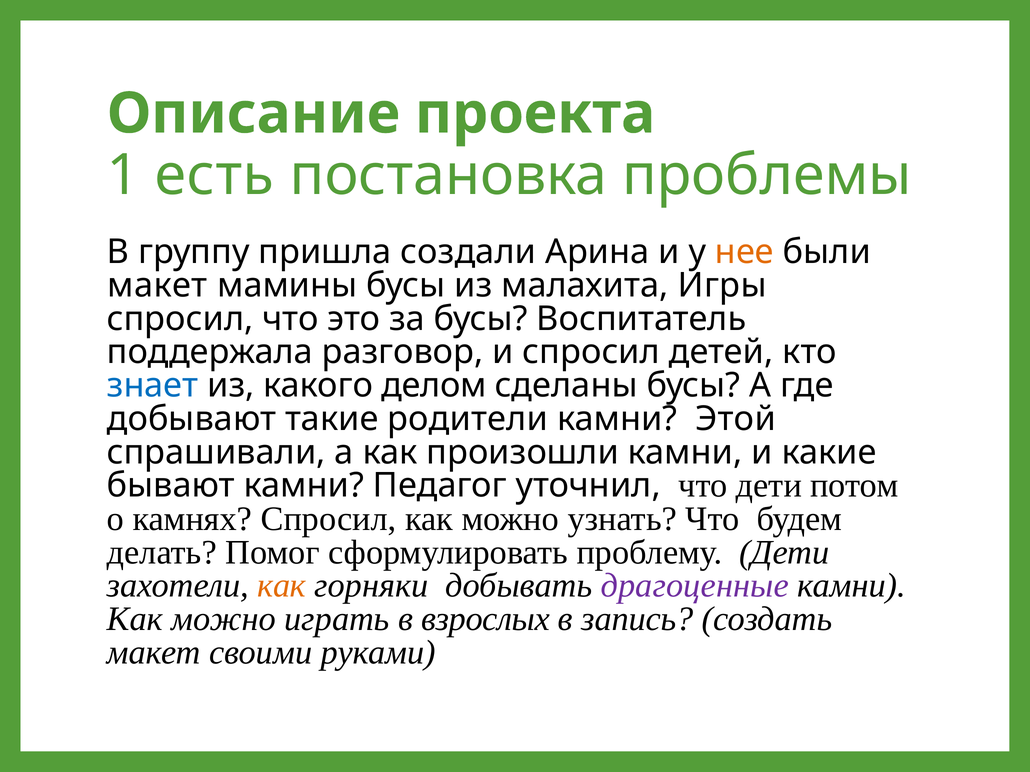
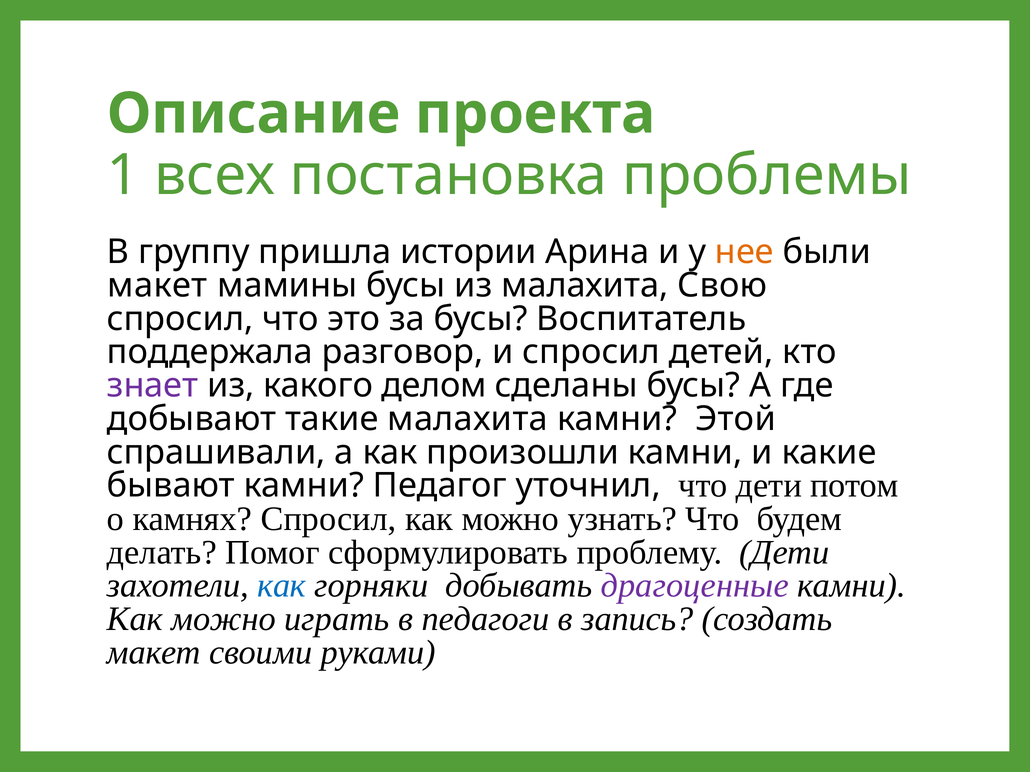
есть: есть -> всех
создали: создали -> истории
Игры: Игры -> Свою
знает colour: blue -> purple
такие родители: родители -> малахита
как at (282, 586) colour: orange -> blue
взрослых: взрослых -> педагоги
